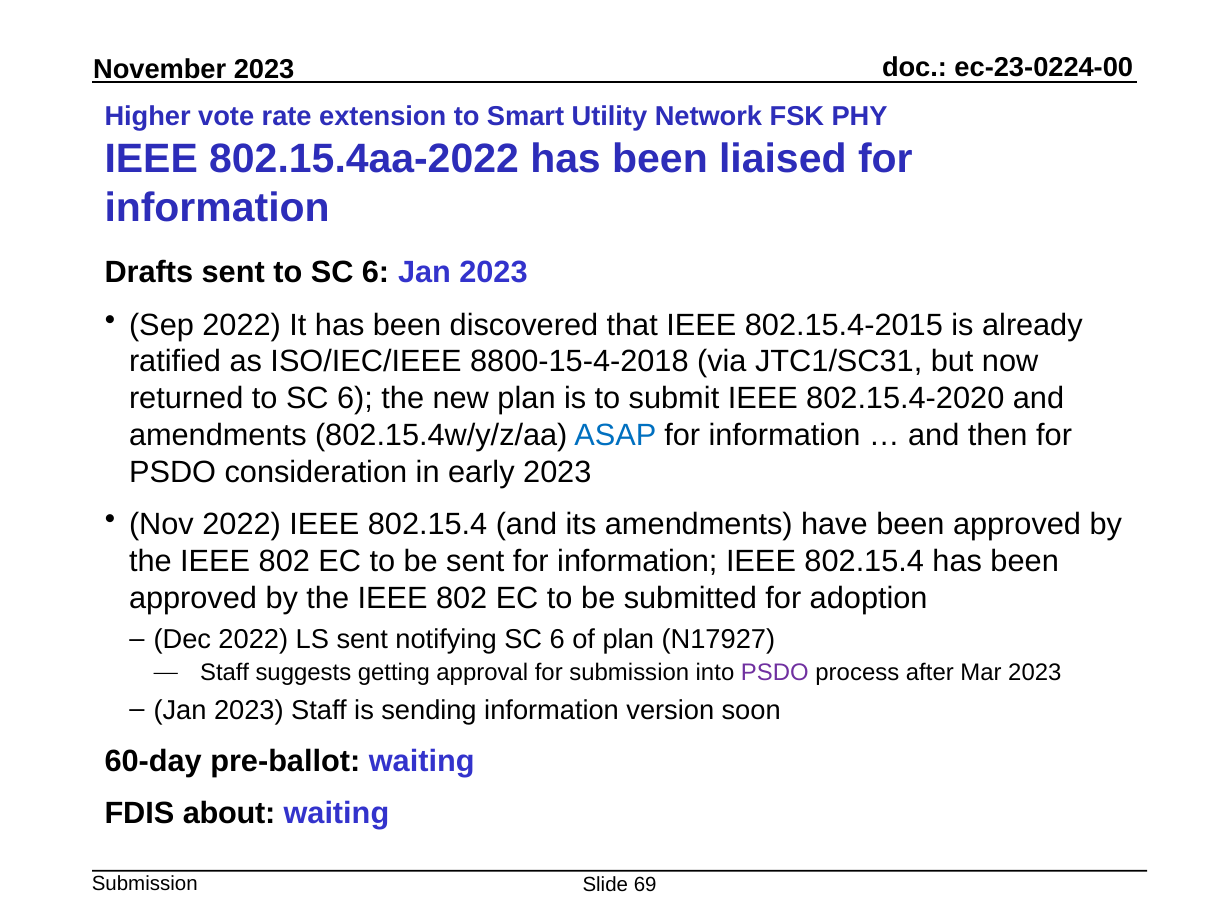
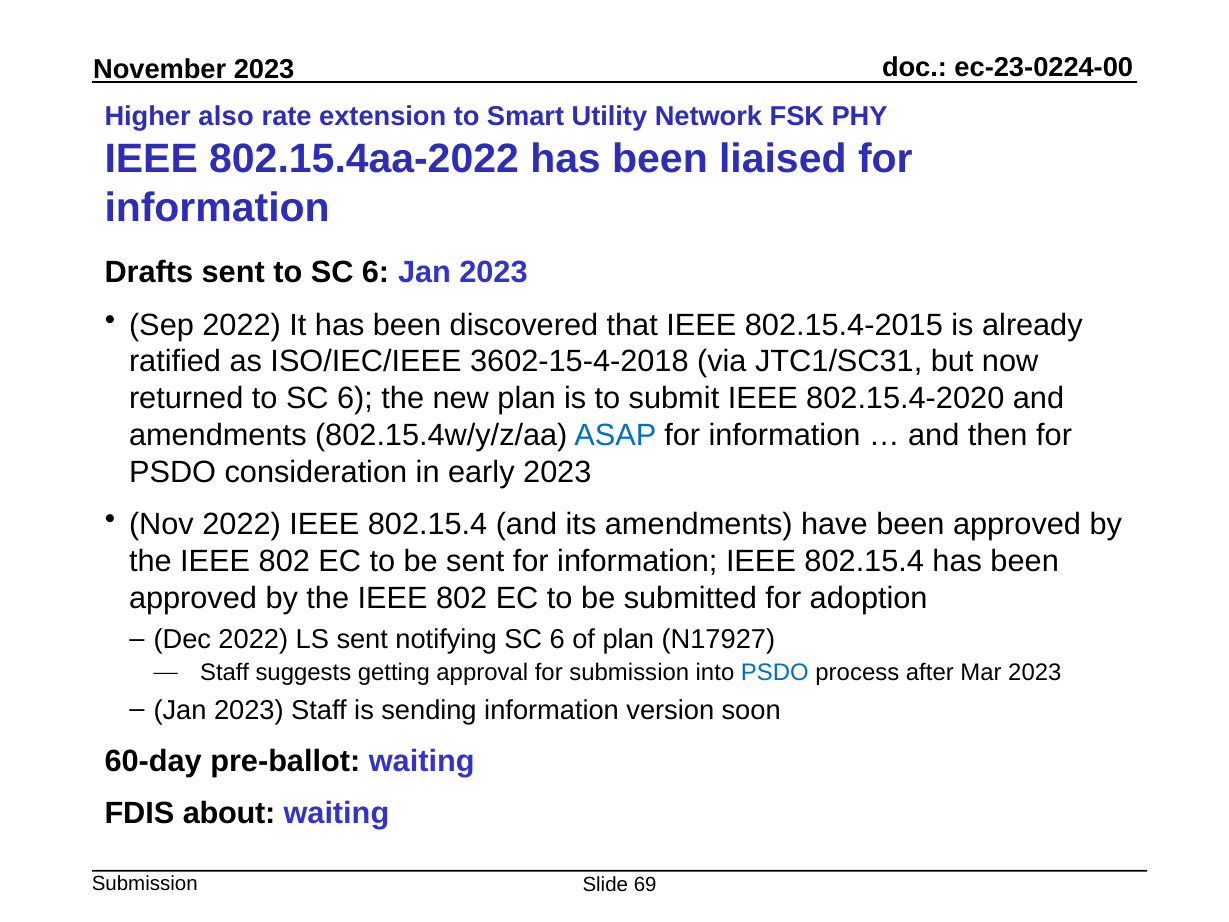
vote: vote -> also
8800-15-4-2018: 8800-15-4-2018 -> 3602-15-4-2018
PSDO at (775, 673) colour: purple -> blue
